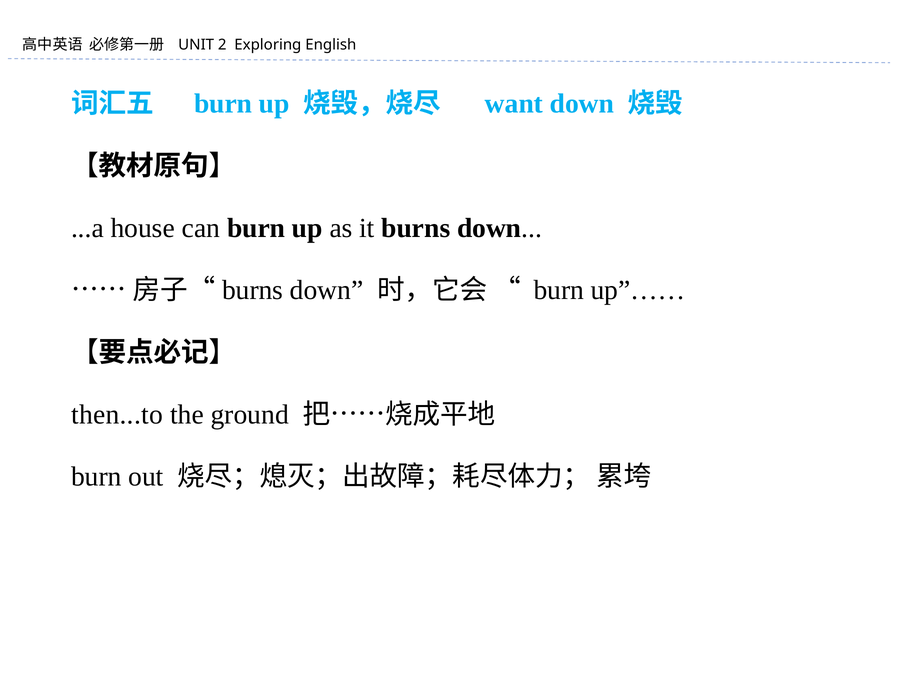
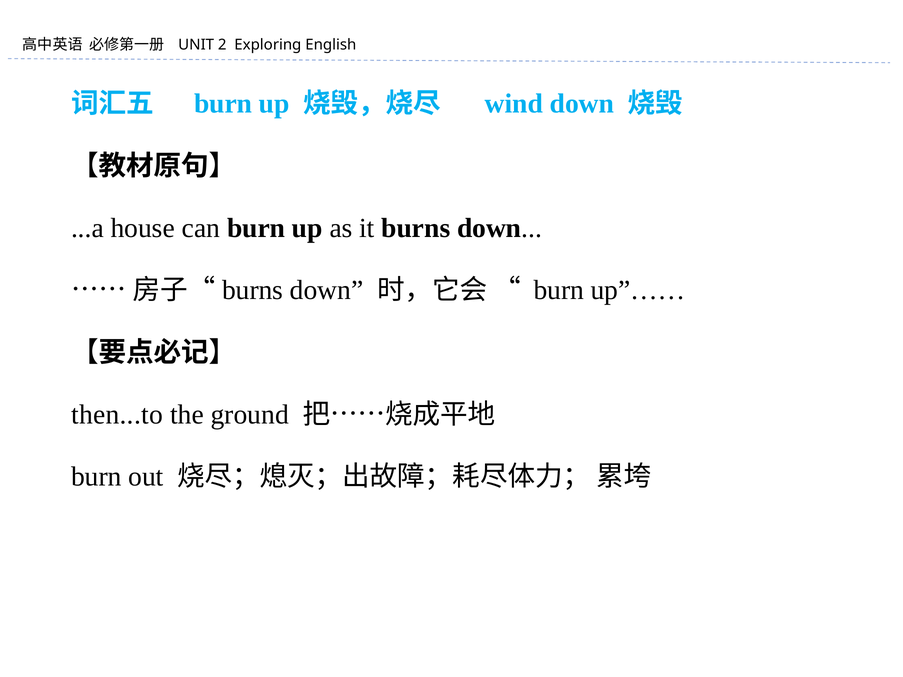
want: want -> wind
